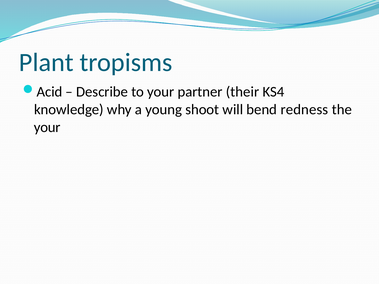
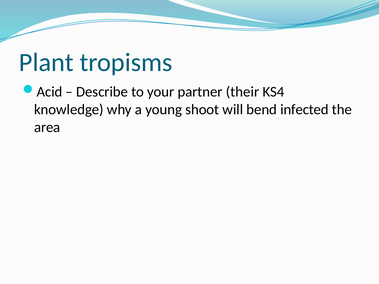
redness: redness -> infected
your at (47, 127): your -> area
